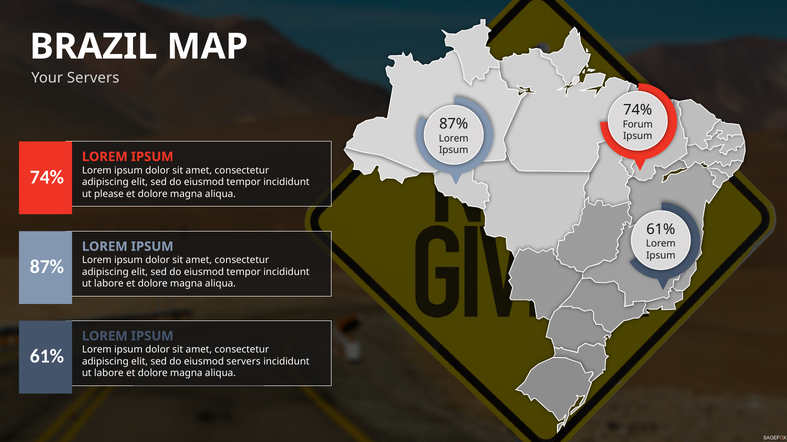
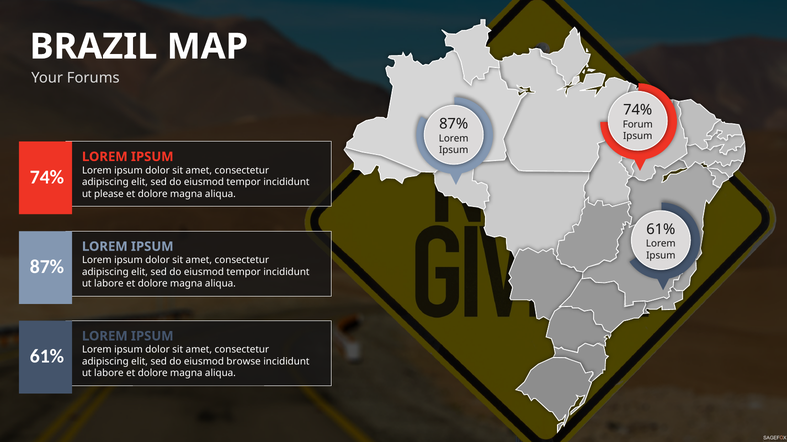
Your Servers: Servers -> Forums
eiusmod servers: servers -> browse
